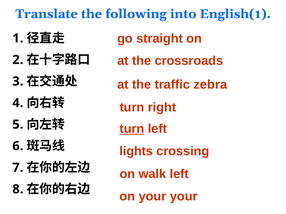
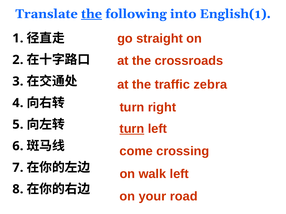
the at (92, 14) underline: none -> present
lights: lights -> come
your your: your -> road
